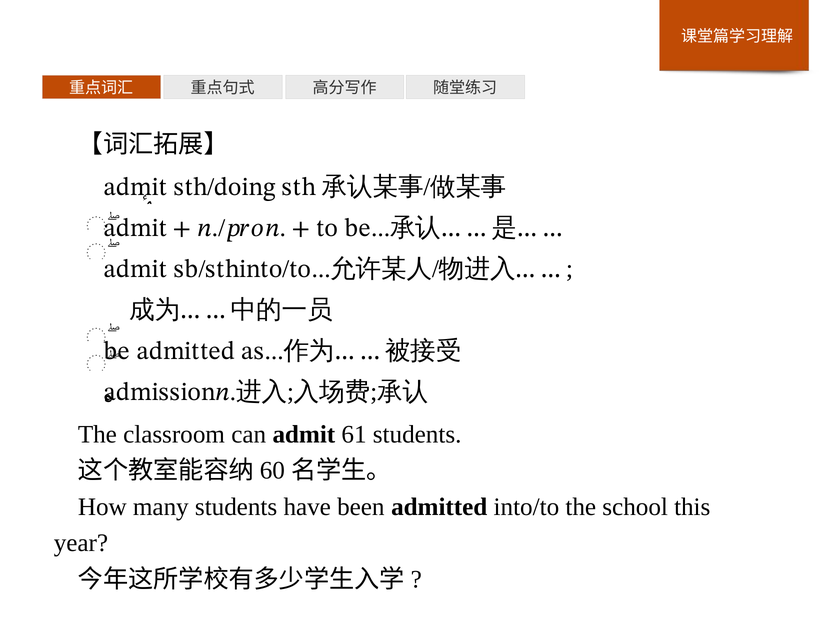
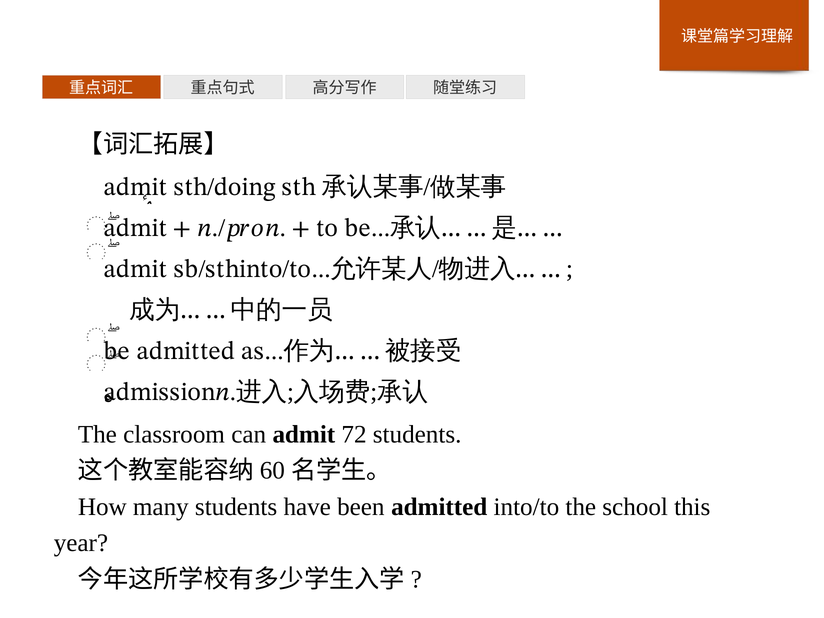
61: 61 -> 72
